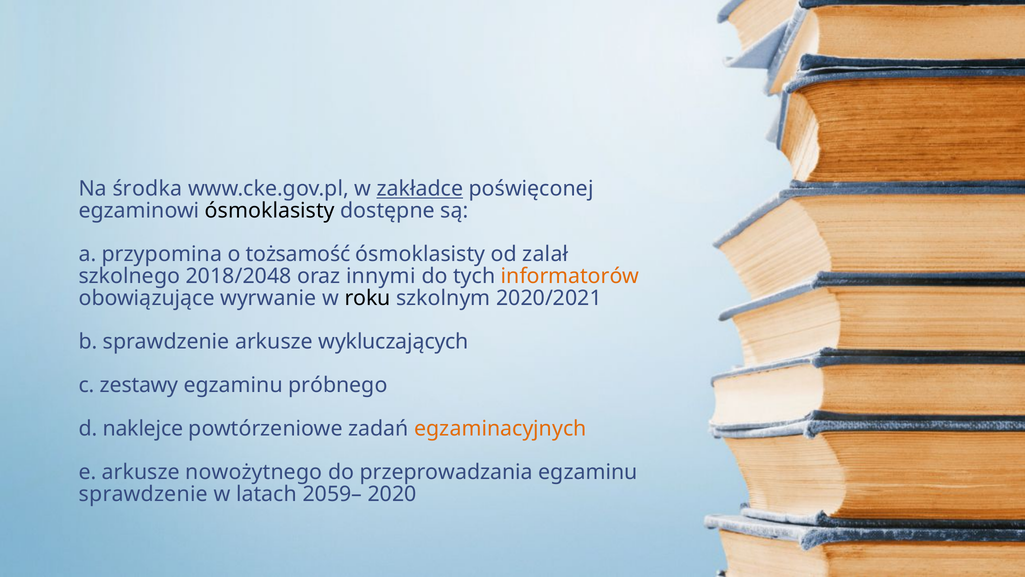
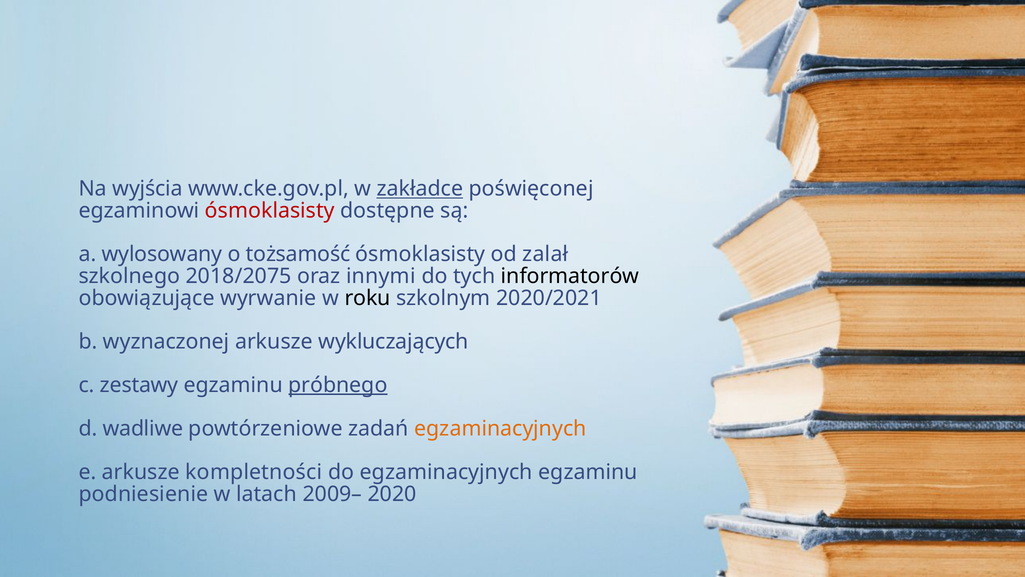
środka: środka -> wyjścia
ósmoklasisty at (270, 211) colour: black -> red
przypomina: przypomina -> wylosowany
2018/2048: 2018/2048 -> 2018/2075
informatorów colour: orange -> black
b sprawdzenie: sprawdzenie -> wyznaczonej
próbnego underline: none -> present
naklejce: naklejce -> wadliwe
nowożytnego: nowożytnego -> kompletności
do przeprowadzania: przeprowadzania -> egzaminacyjnych
sprawdzenie at (143, 494): sprawdzenie -> podniesienie
2059–: 2059– -> 2009–
